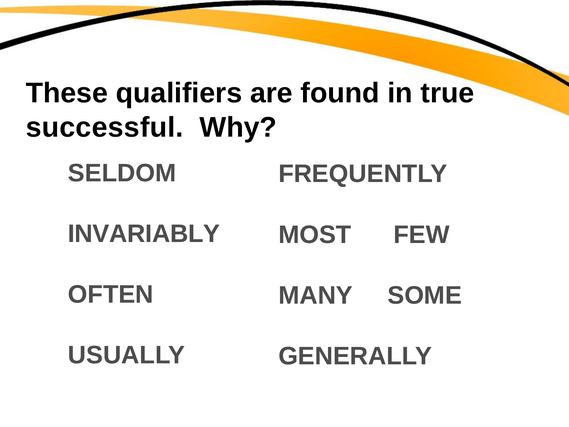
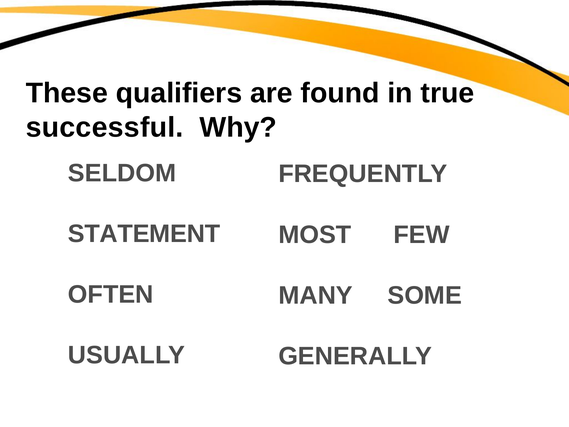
INVARIABLY: INVARIABLY -> STATEMENT
